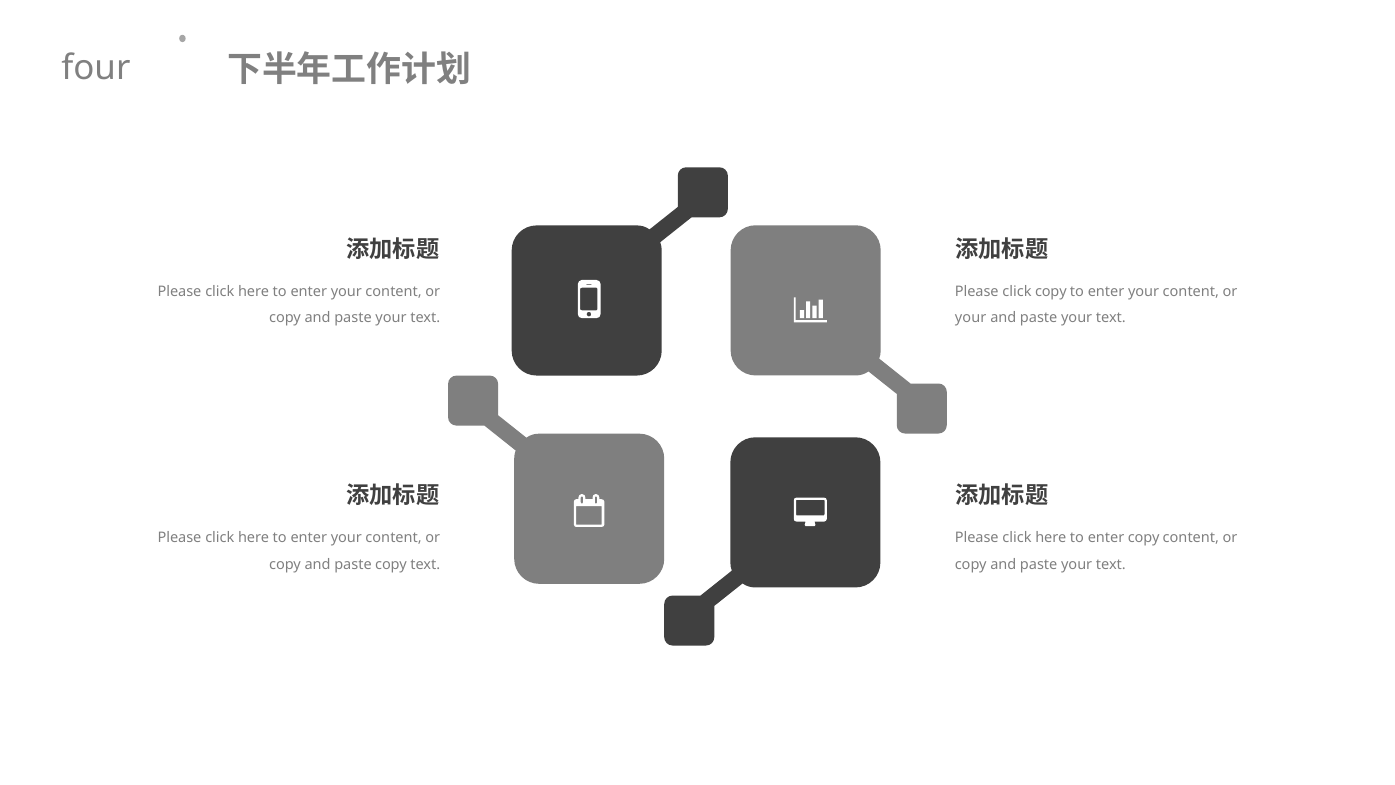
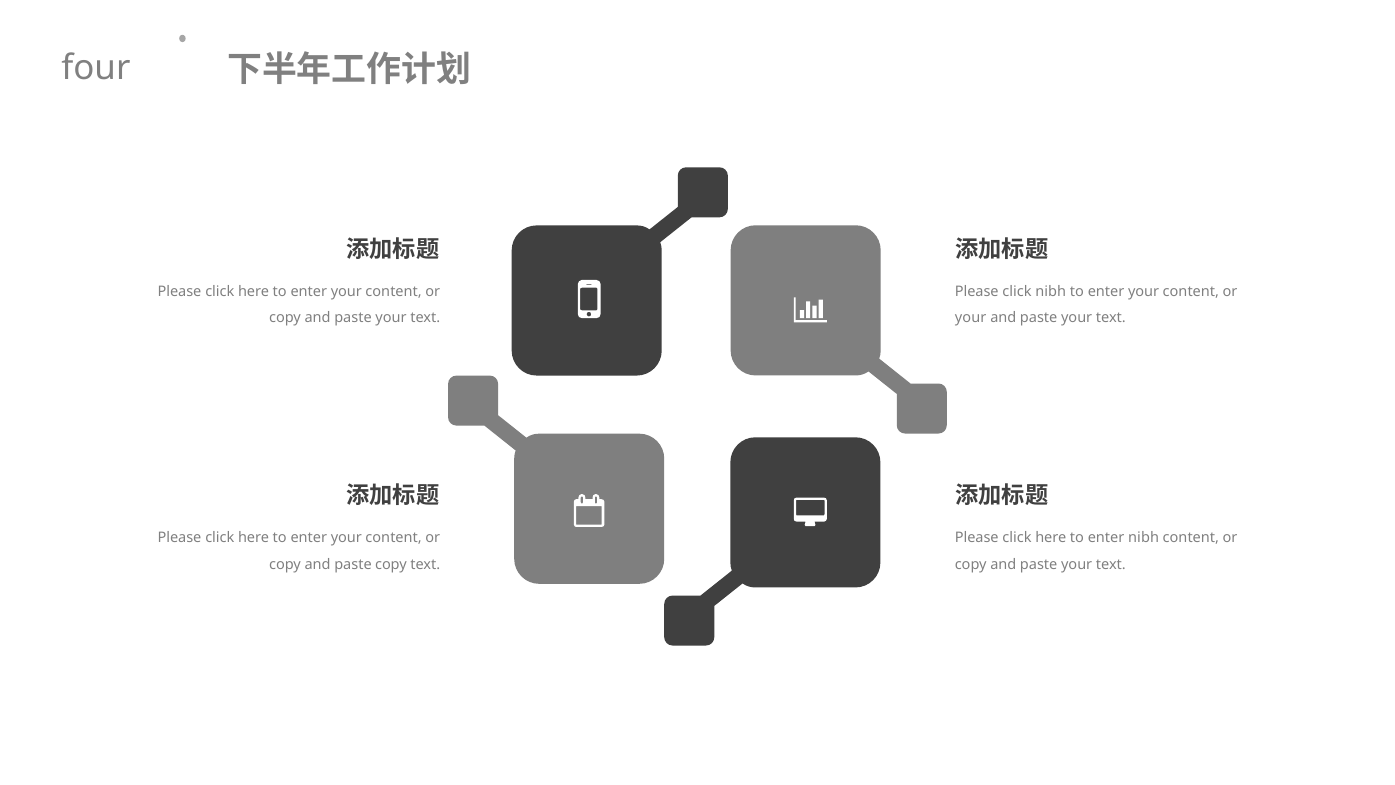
click copy: copy -> nibh
enter copy: copy -> nibh
